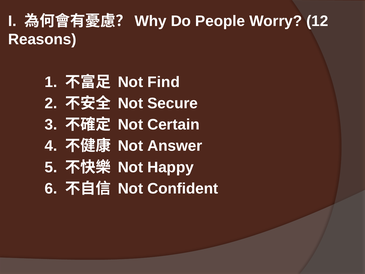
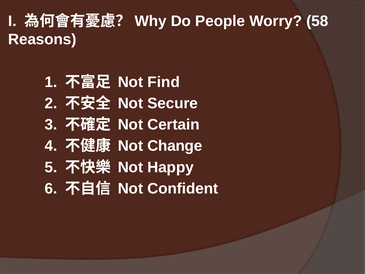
12: 12 -> 58
Answer: Answer -> Change
